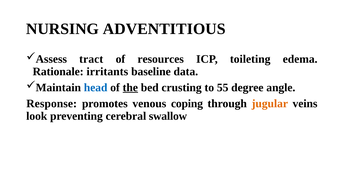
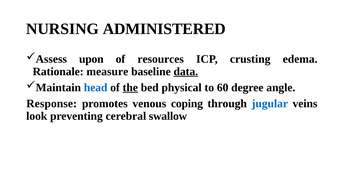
ADVENTITIOUS: ADVENTITIOUS -> ADMINISTERED
tract: tract -> upon
toileting: toileting -> crusting
irritants: irritants -> measure
data underline: none -> present
crusting: crusting -> physical
55: 55 -> 60
jugular colour: orange -> blue
